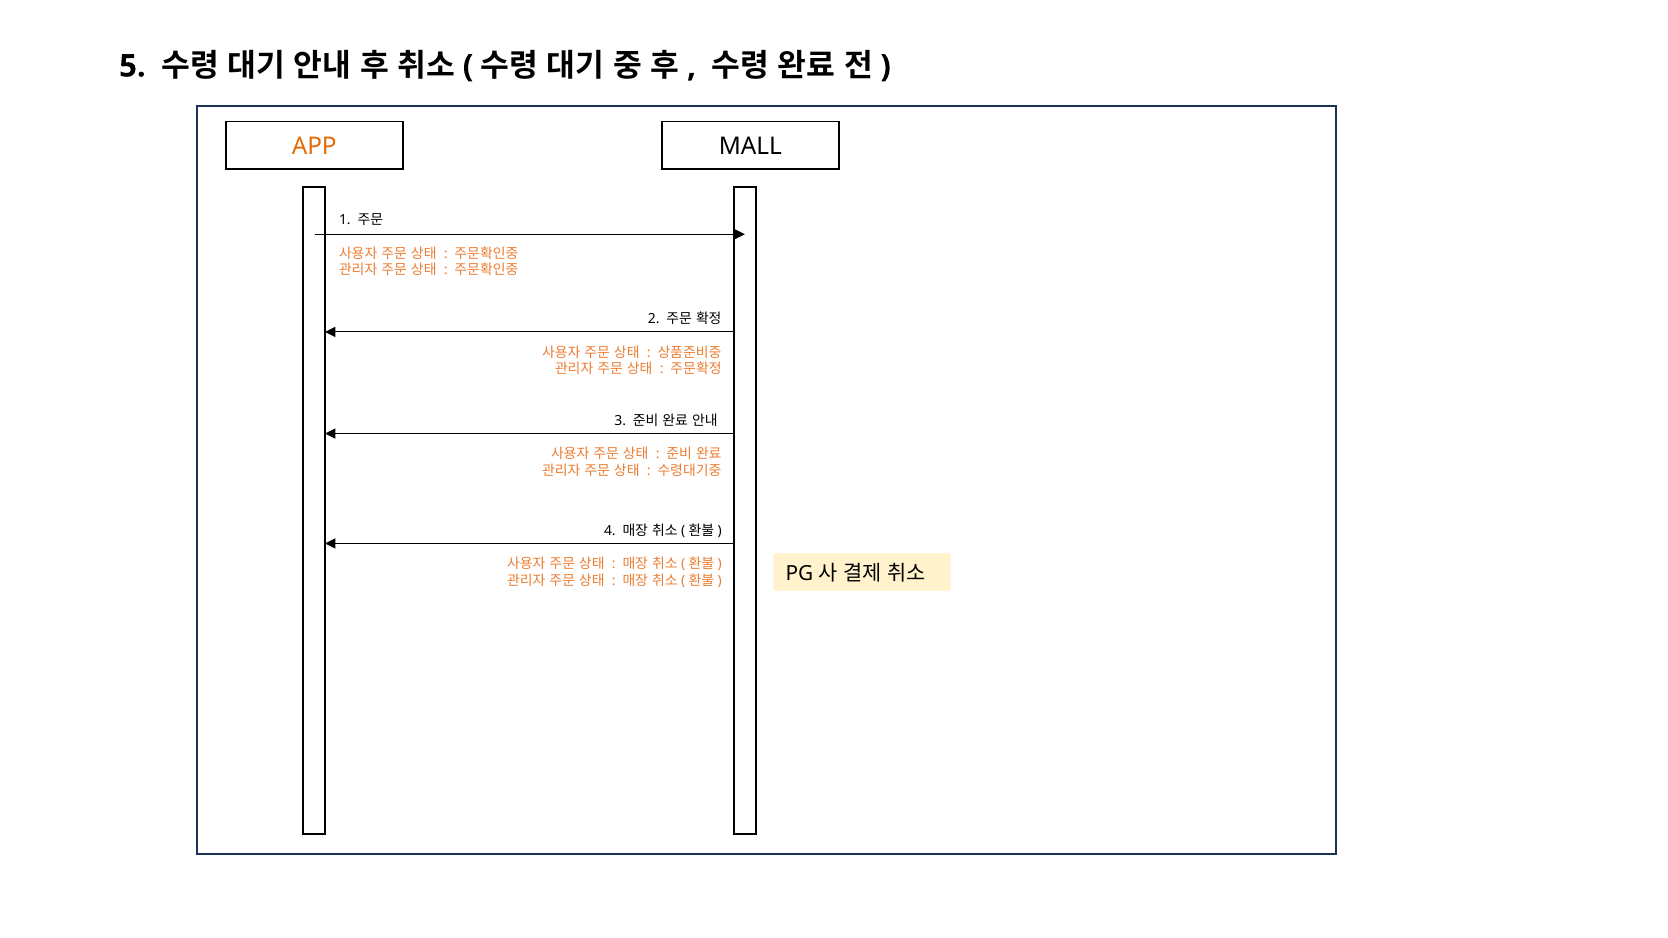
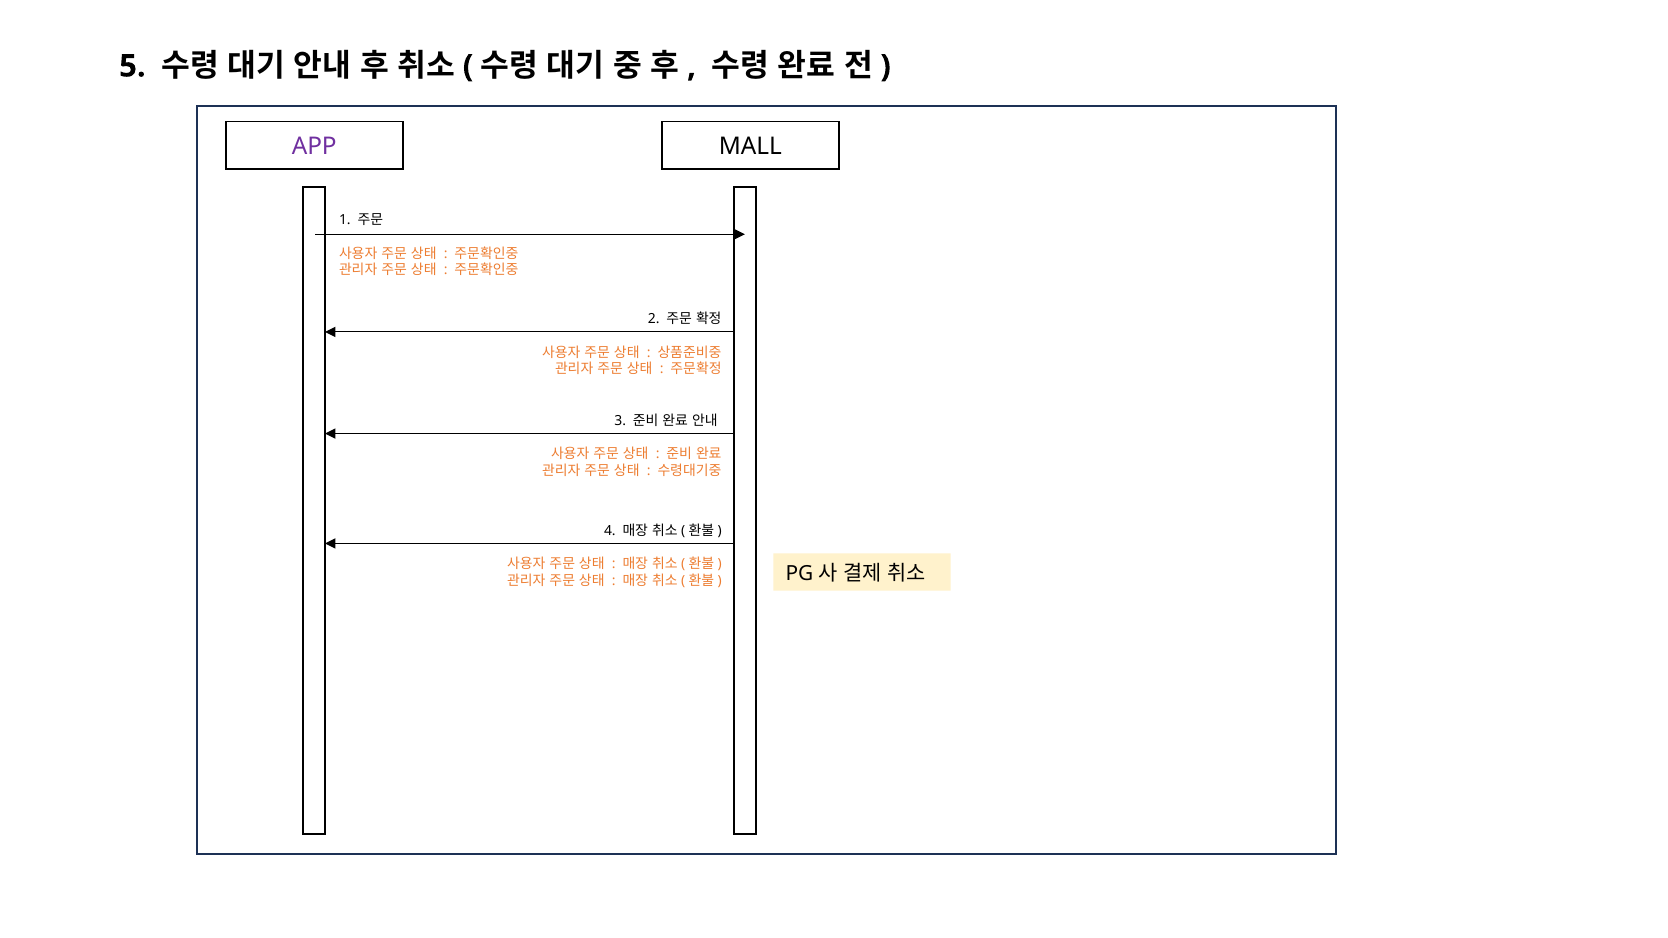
APP colour: orange -> purple
